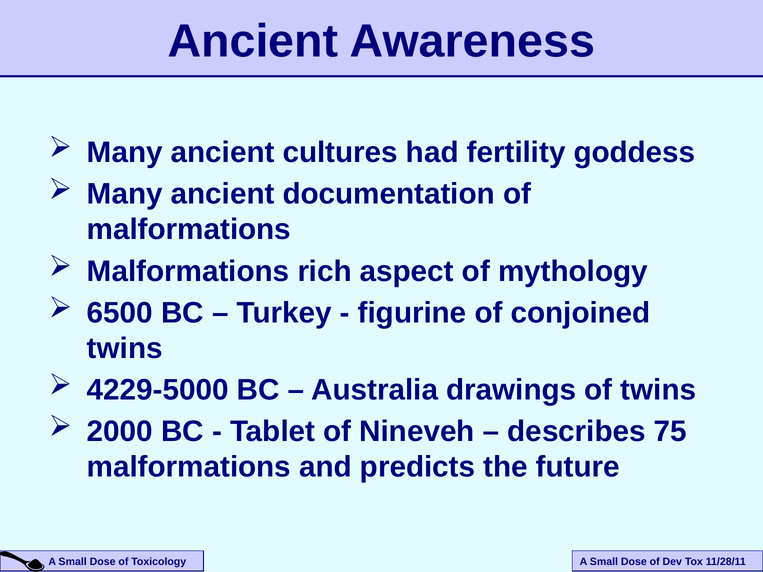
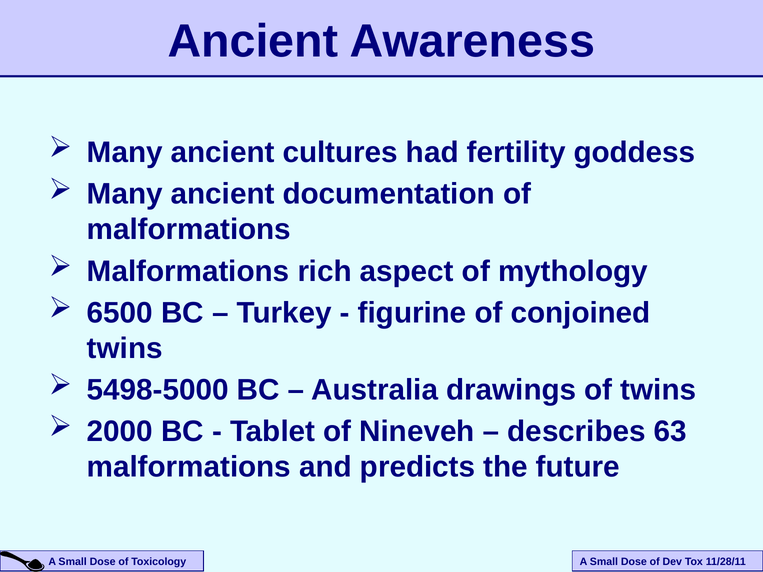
4229-5000: 4229-5000 -> 5498-5000
75: 75 -> 63
